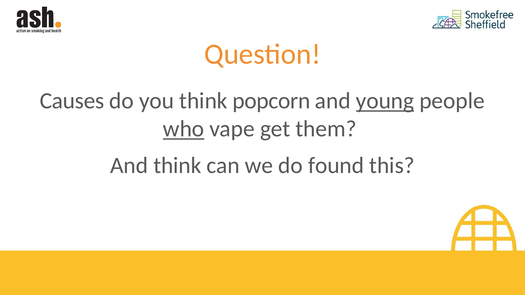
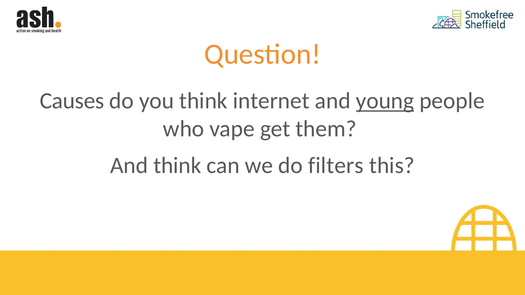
popcorn: popcorn -> internet
who underline: present -> none
found: found -> filters
